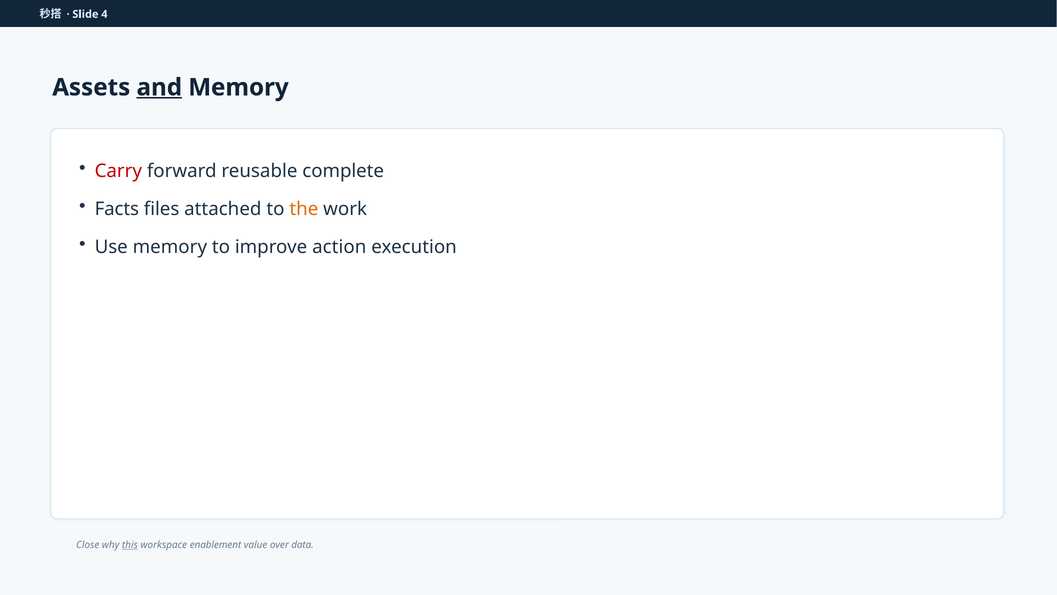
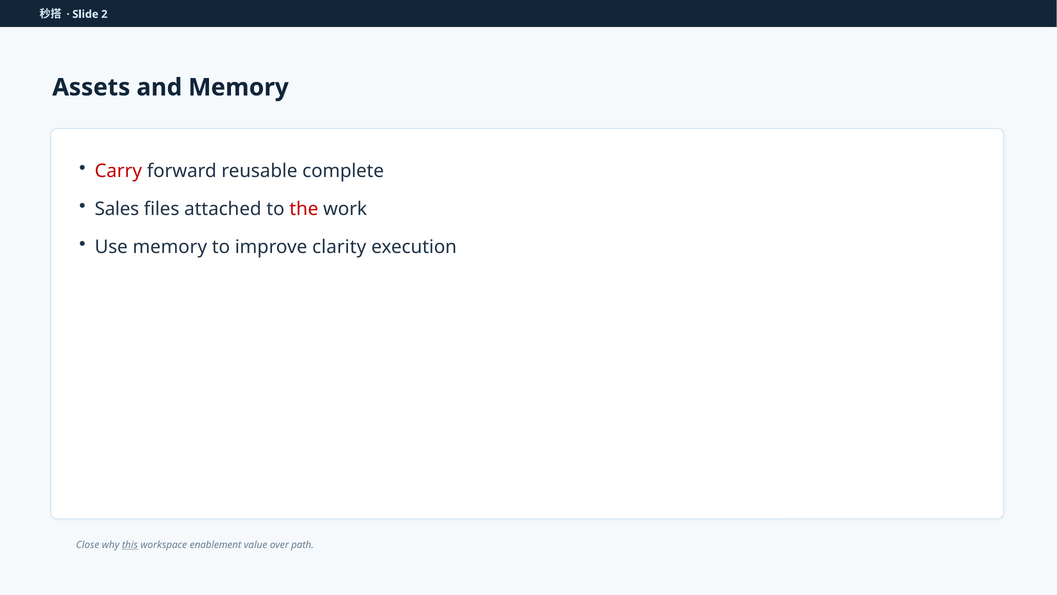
4: 4 -> 2
and underline: present -> none
Facts: Facts -> Sales
the colour: orange -> red
action: action -> clarity
data: data -> path
